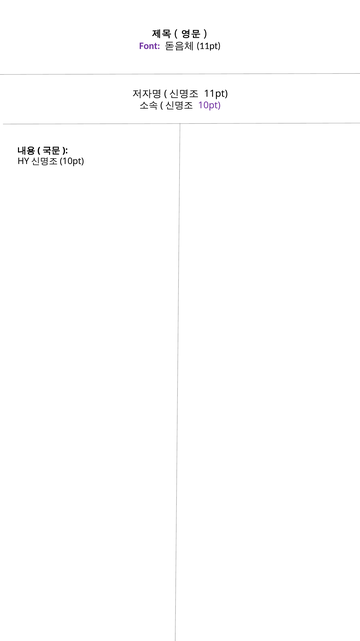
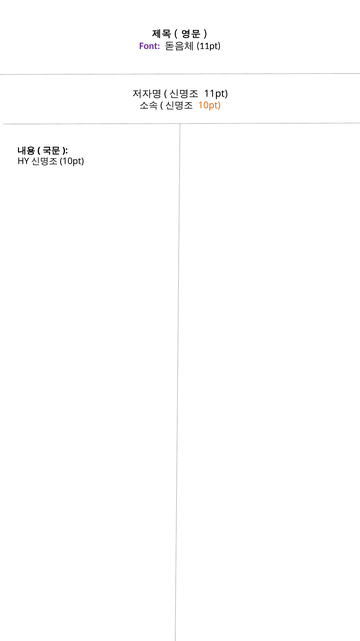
10pt colour: purple -> orange
